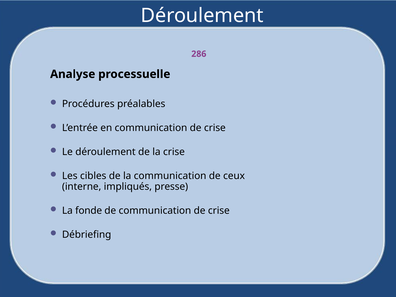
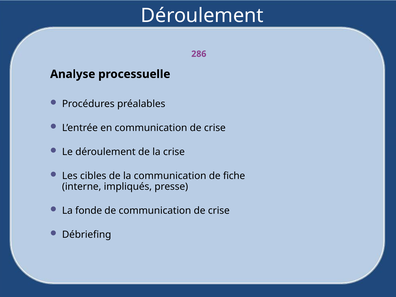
ceux: ceux -> fiche
